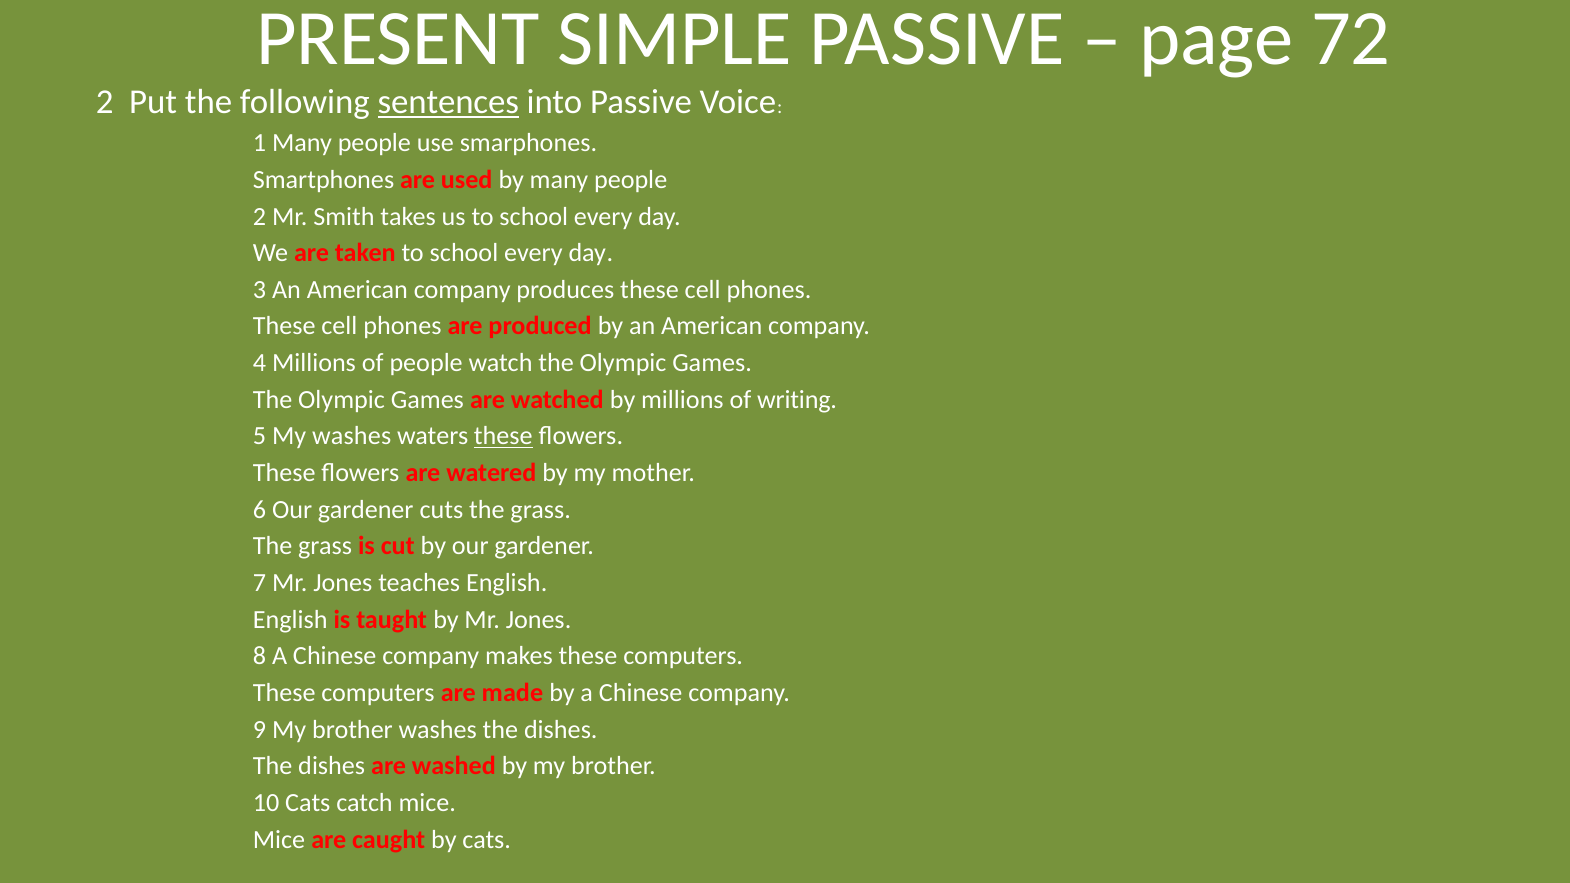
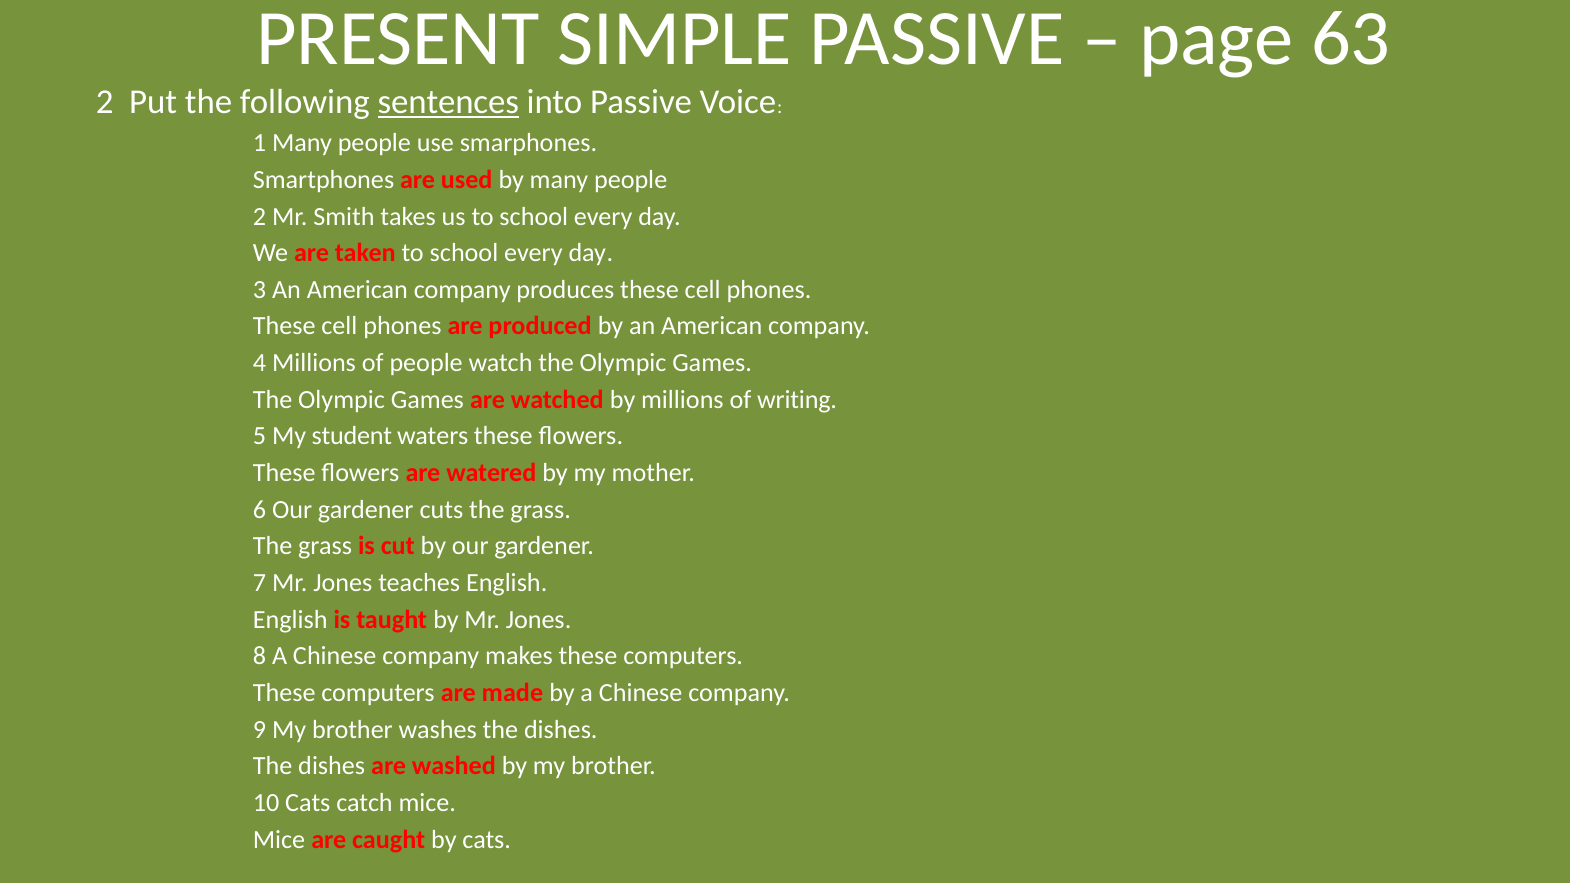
72: 72 -> 63
My washes: washes -> student
these at (503, 436) underline: present -> none
